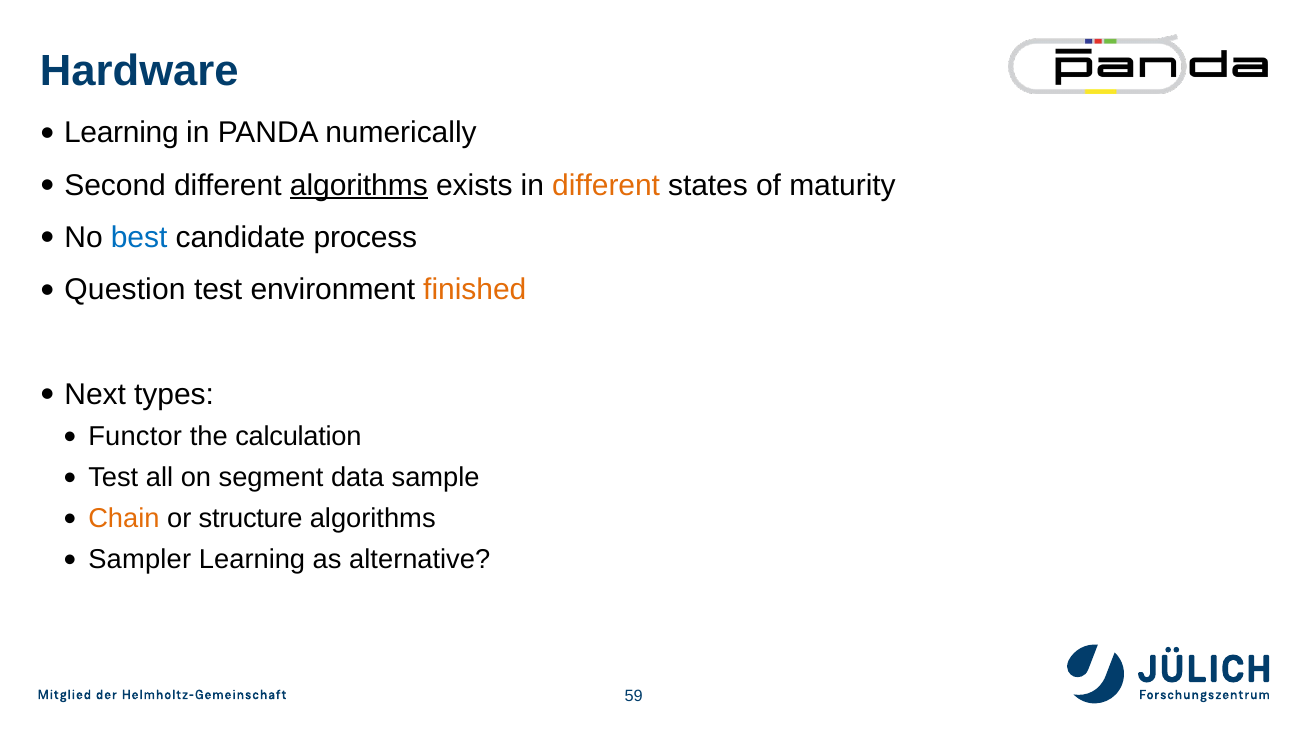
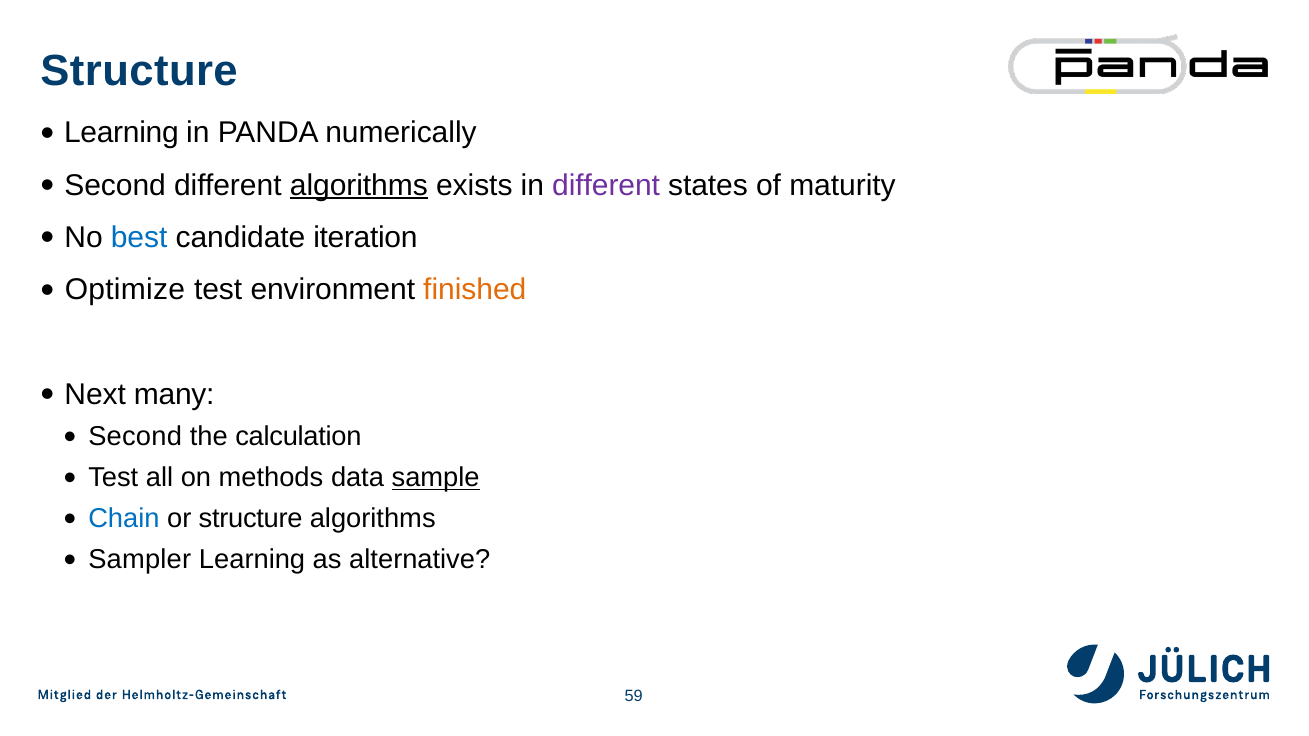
Hardware at (139, 71): Hardware -> Structure
different at (606, 185) colour: orange -> purple
process: process -> iteration
Question: Question -> Optimize
types: types -> many
Functor at (135, 437): Functor -> Second
segment: segment -> methods
sample underline: none -> present
Chain colour: orange -> blue
